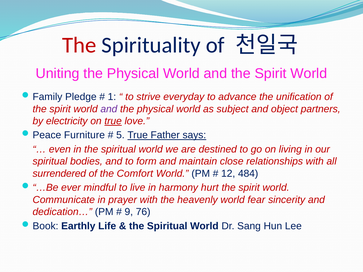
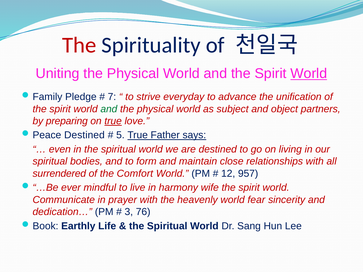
World at (309, 74) underline: none -> present
1: 1 -> 7
and at (109, 109) colour: purple -> green
electricity: electricity -> preparing
Furniture at (84, 135): Furniture -> Destined
484: 484 -> 957
hurt: hurt -> wife
9: 9 -> 3
